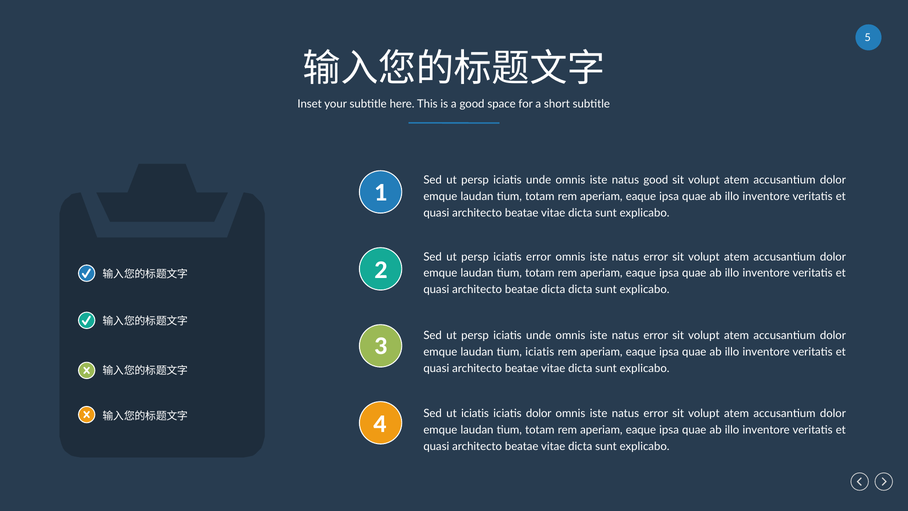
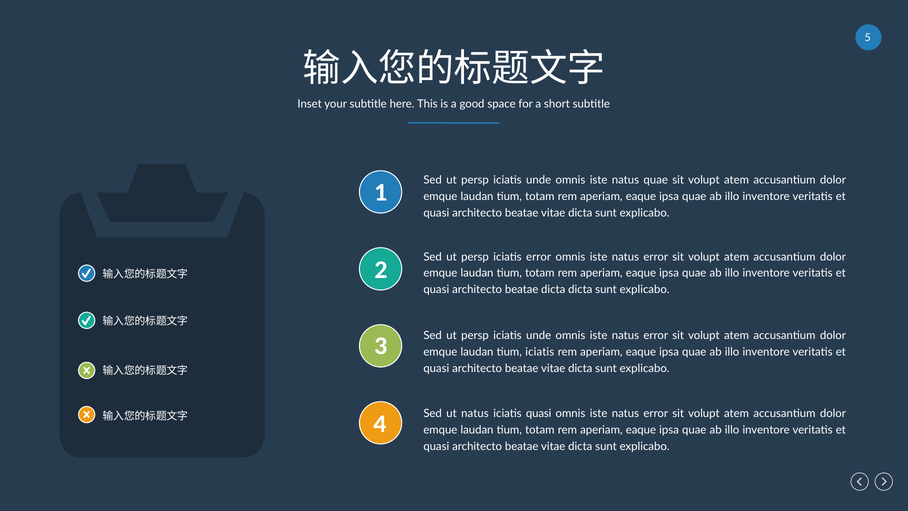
natus good: good -> quae
ut iciatis: iciatis -> natus
iciatis dolor: dolor -> quasi
